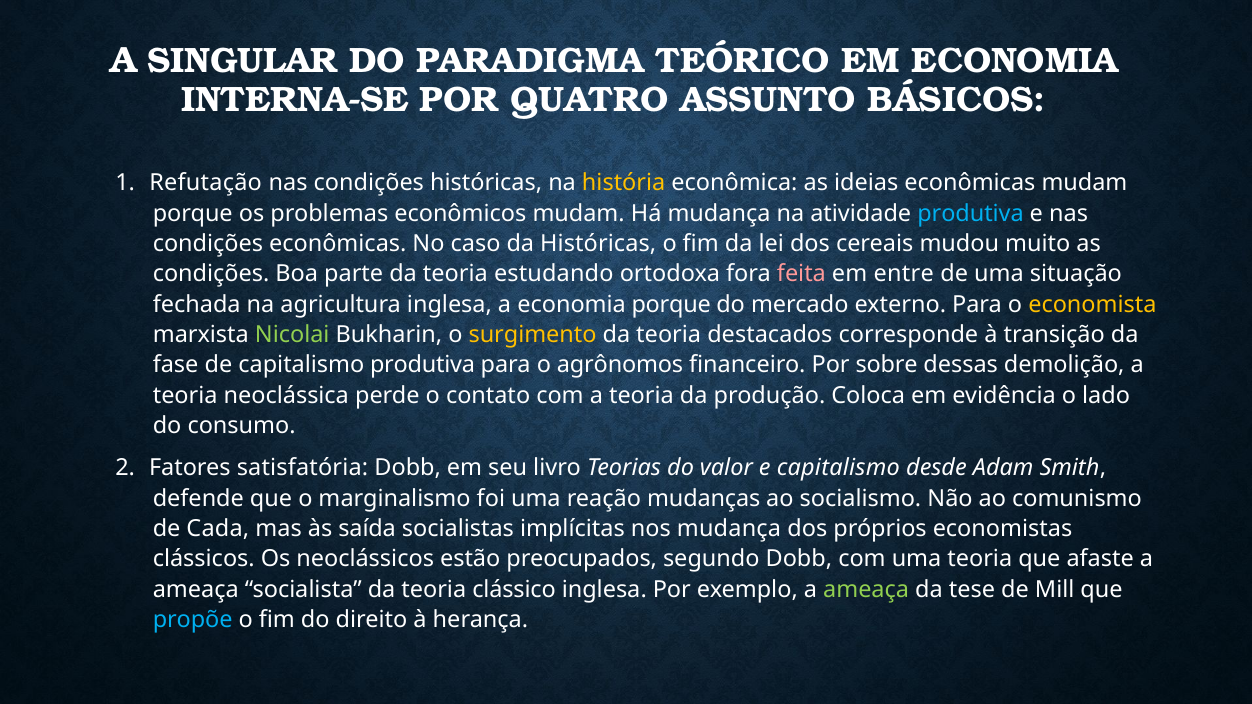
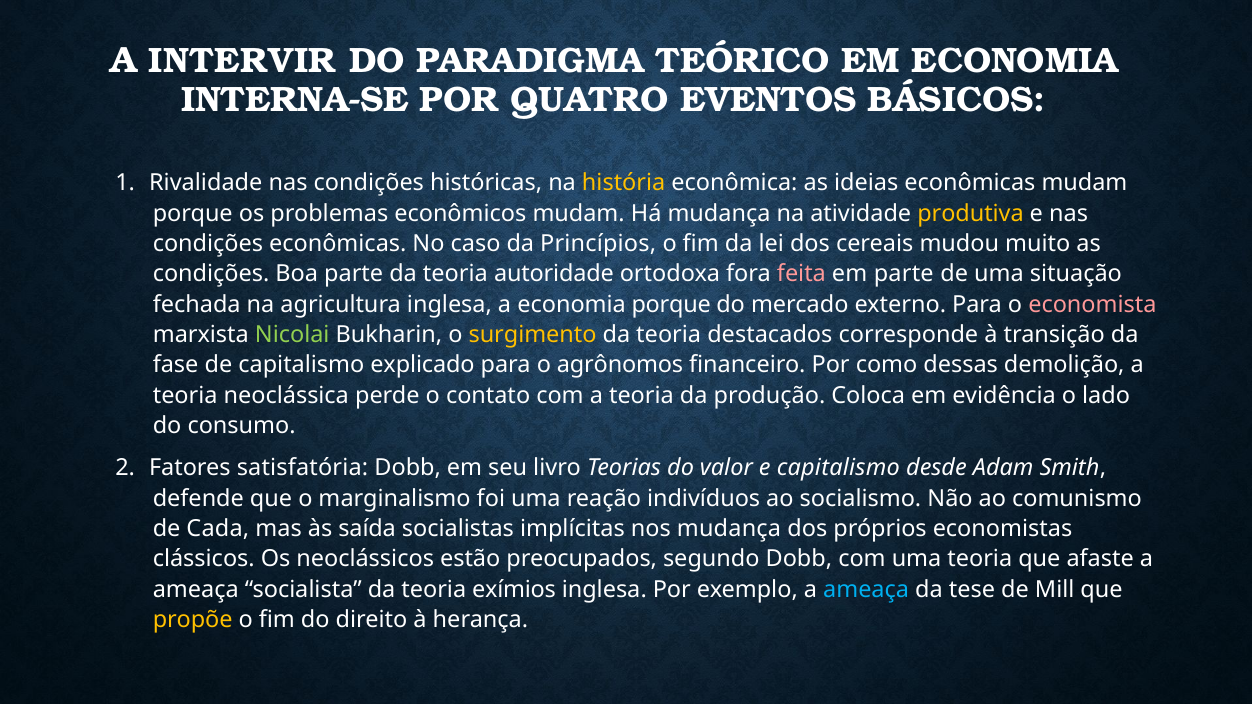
SINGULAR: SINGULAR -> INTERVIR
ASSUNTO: ASSUNTO -> EVENTOS
Refutação: Refutação -> Rivalidade
produtiva at (970, 213) colour: light blue -> yellow
da Históricas: Históricas -> Princípios
estudando: estudando -> autoridade
em entre: entre -> parte
economista colour: yellow -> pink
capitalismo produtiva: produtiva -> explicado
sobre: sobre -> como
mudanças: mudanças -> indivíduos
clássico: clássico -> exímios
ameaça at (866, 590) colour: light green -> light blue
propõe colour: light blue -> yellow
